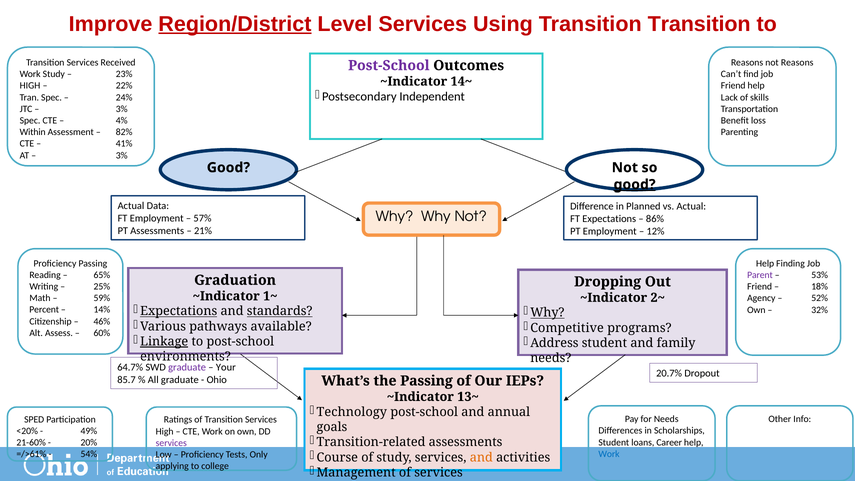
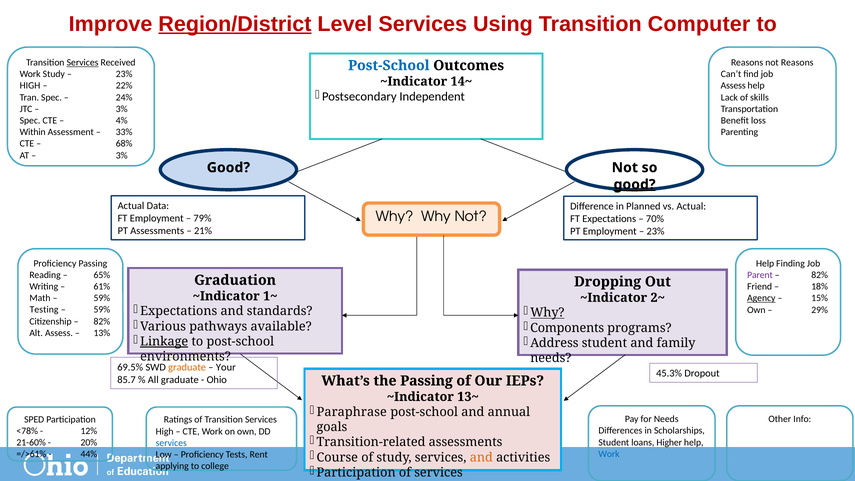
Transition Transition: Transition -> Computer
Services at (83, 63) underline: none -> present
Post-School at (389, 65) colour: purple -> blue
Friend at (733, 86): Friend -> Assess
82%: 82% -> 33%
41%: 41% -> 68%
57%: 57% -> 79%
86%: 86% -> 70%
12% at (656, 231): 12% -> 23%
53% at (820, 275): 53% -> 82%
25%: 25% -> 61%
Agency underline: none -> present
52%: 52% -> 15%
Expectations at (179, 311) underline: present -> none
standards underline: present -> none
Percent: Percent -> Testing
14% at (102, 310): 14% -> 59%
32%: 32% -> 29%
46% at (102, 321): 46% -> 82%
Competitive: Competitive -> Components
60%: 60% -> 13%
64.7%: 64.7% -> 69.5%
graduate at (187, 367) colour: purple -> orange
20.7%: 20.7% -> 45.3%
Technology: Technology -> Paraphrase
<20%: <20% -> <78%
49%: 49% -> 12%
Career: Career -> Higher
services at (171, 443) colour: purple -> blue
54%: 54% -> 44%
Only: Only -> Rent
Management at (356, 472): Management -> Participation
